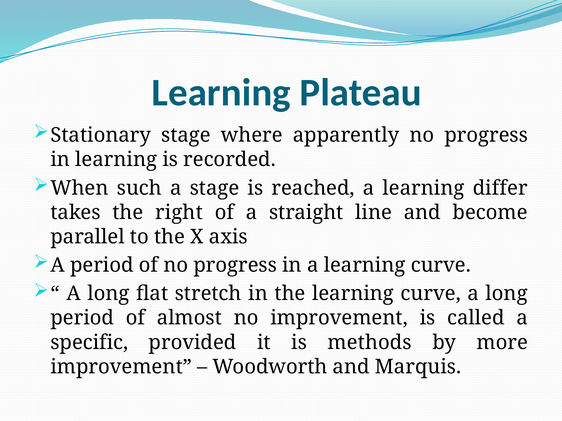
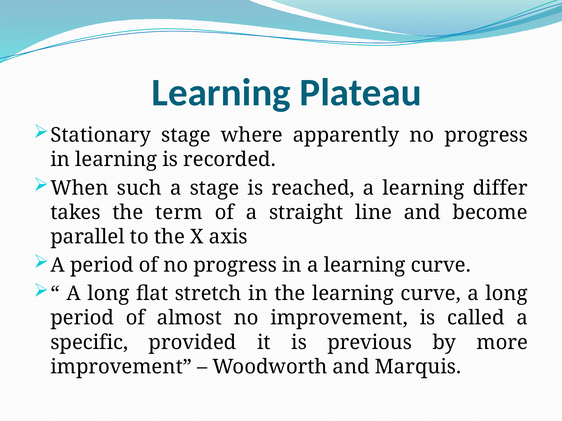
right: right -> term
methods: methods -> previous
